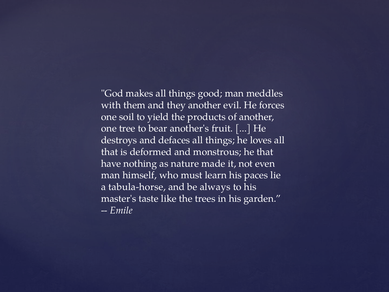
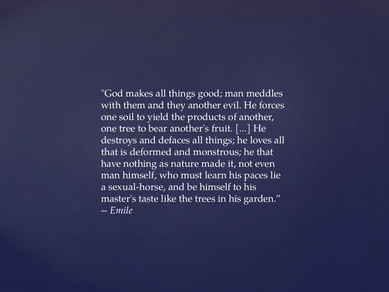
tabula-horse: tabula-horse -> sexual-horse
be always: always -> himself
